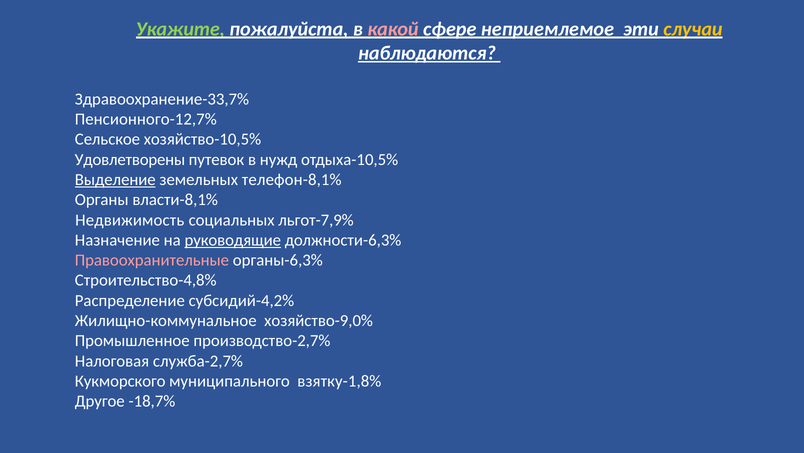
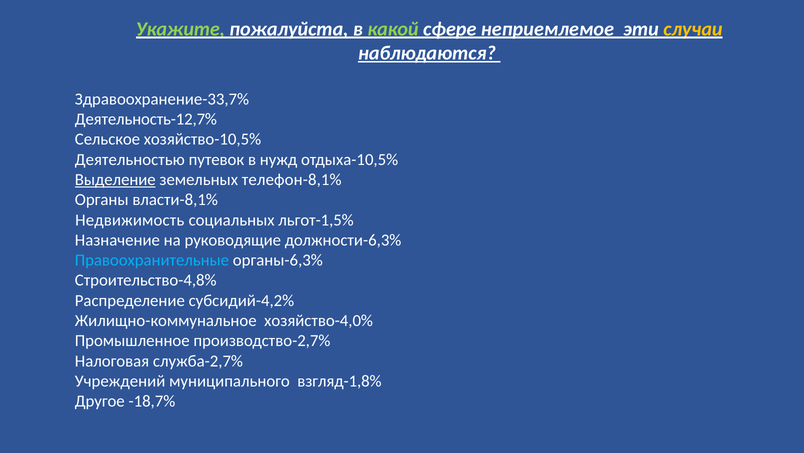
какой colour: pink -> light green
Пенсионного-12,7%: Пенсионного-12,7% -> Деятельность-12,7%
Удовлетворены: Удовлетворены -> Деятельностью
льгот-7,9%: льгот-7,9% -> льгот-1,5%
руководящие underline: present -> none
Правоохранительные colour: pink -> light blue
хозяйство-9,0%: хозяйство-9,0% -> хозяйство-4,0%
Кукморского: Кукморского -> Учреждений
взятку-1,8%: взятку-1,8% -> взгляд-1,8%
